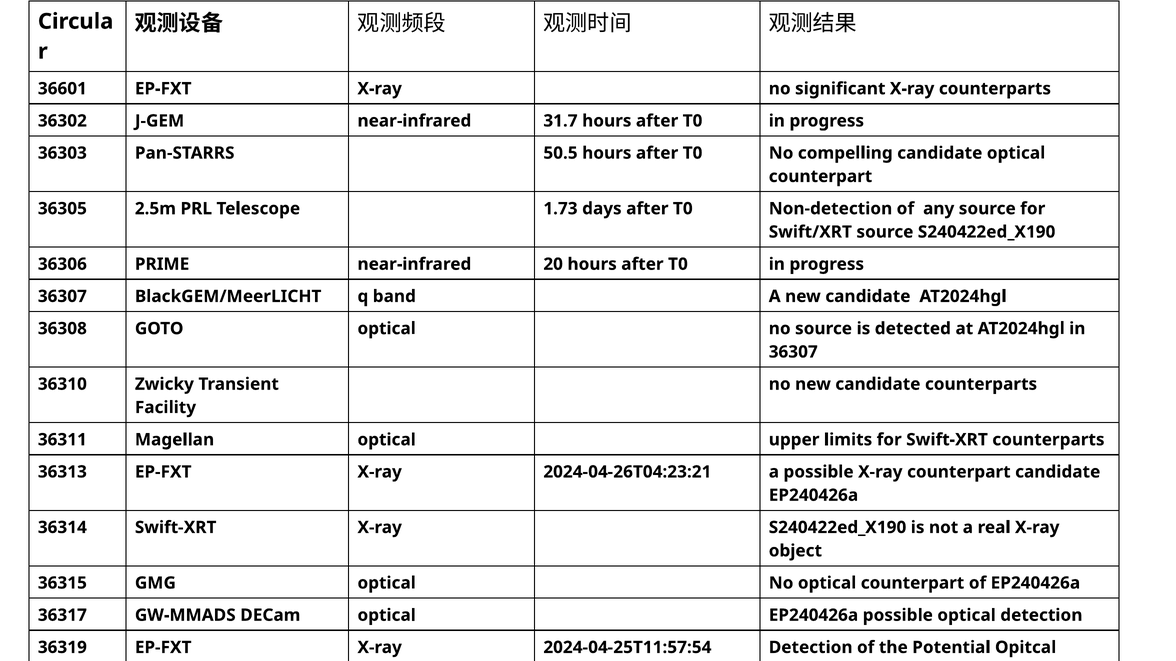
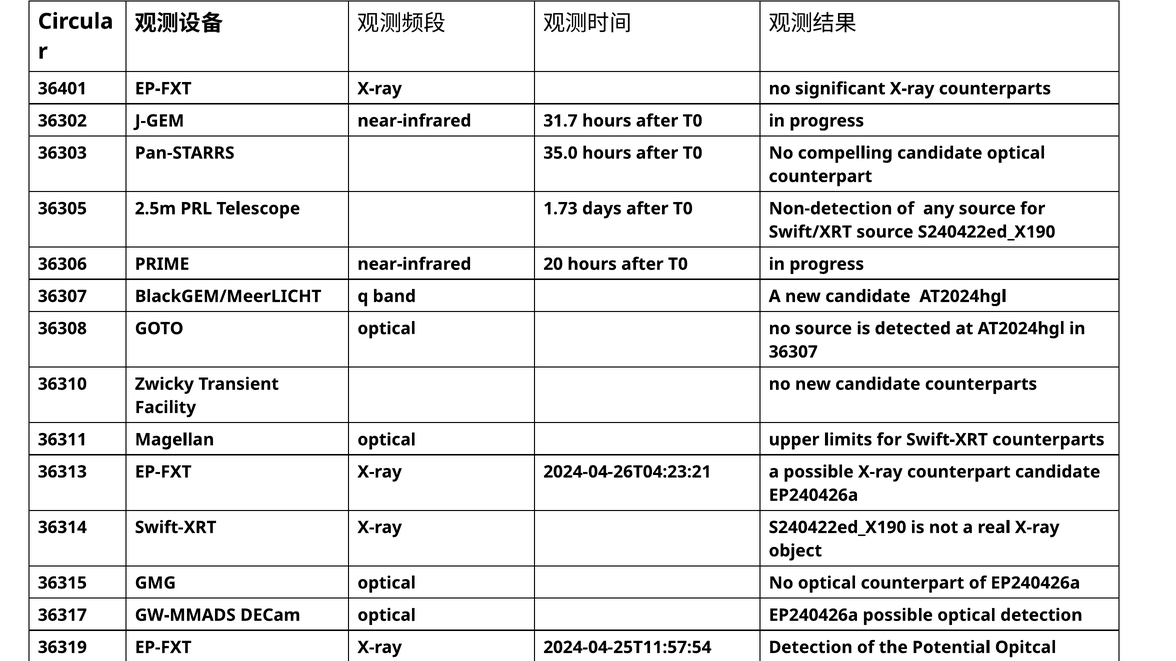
36601: 36601 -> 36401
50.5: 50.5 -> 35.0
